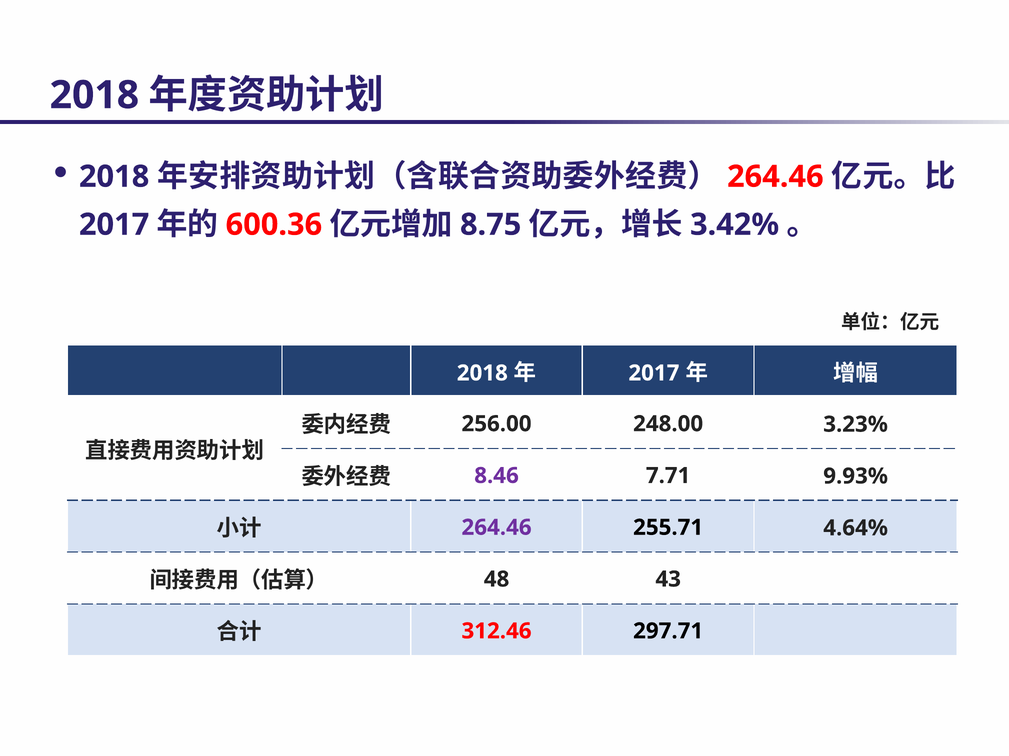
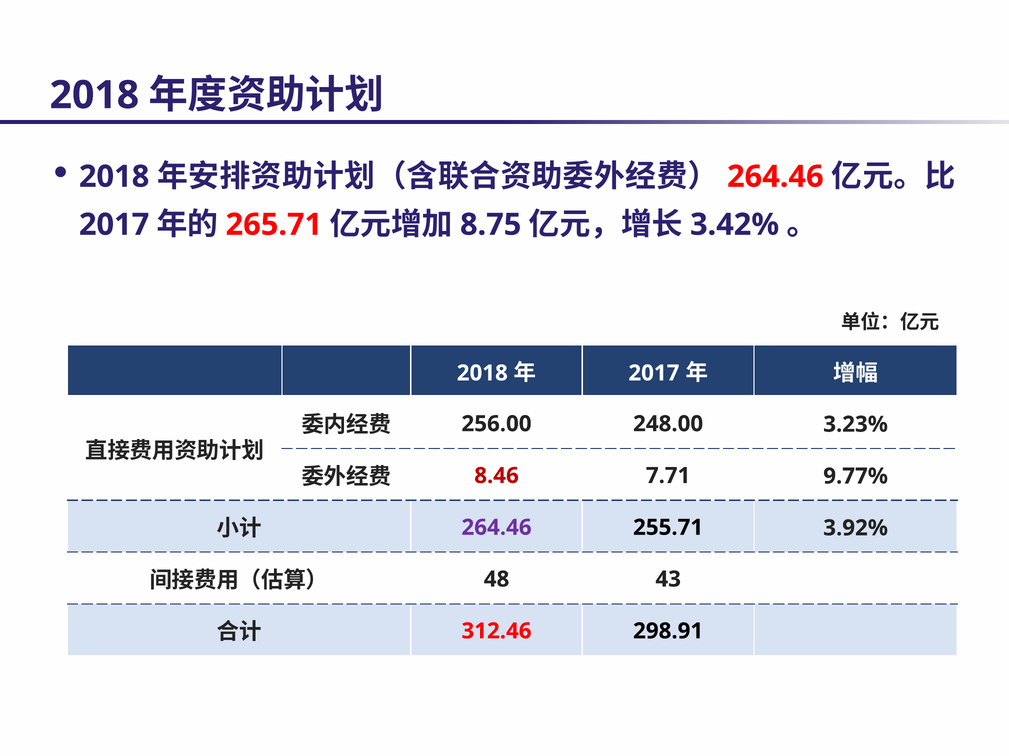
600.36: 600.36 -> 265.71
8.46 colour: purple -> red
9.93%: 9.93% -> 9.77%
4.64%: 4.64% -> 3.92%
297.71: 297.71 -> 298.91
